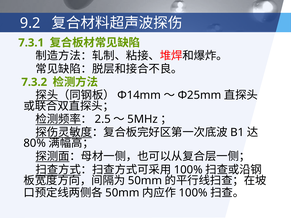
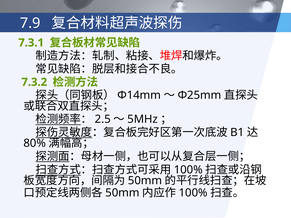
9.2: 9.2 -> 7.9
